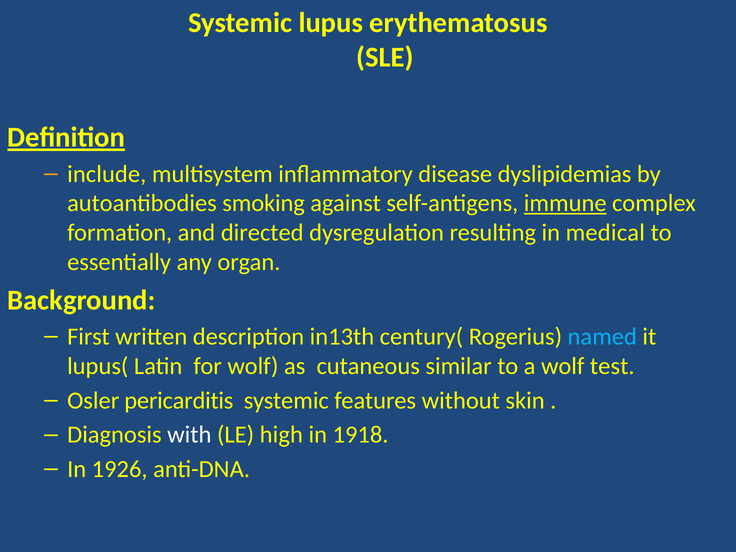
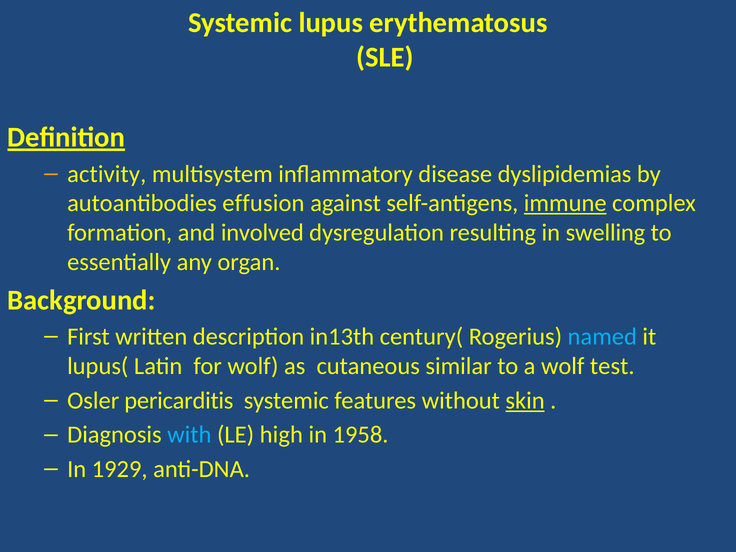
include: include -> activity
smoking: smoking -> effusion
directed: directed -> involved
medical: medical -> swelling
skin underline: none -> present
with colour: white -> light blue
1918: 1918 -> 1958
1926: 1926 -> 1929
